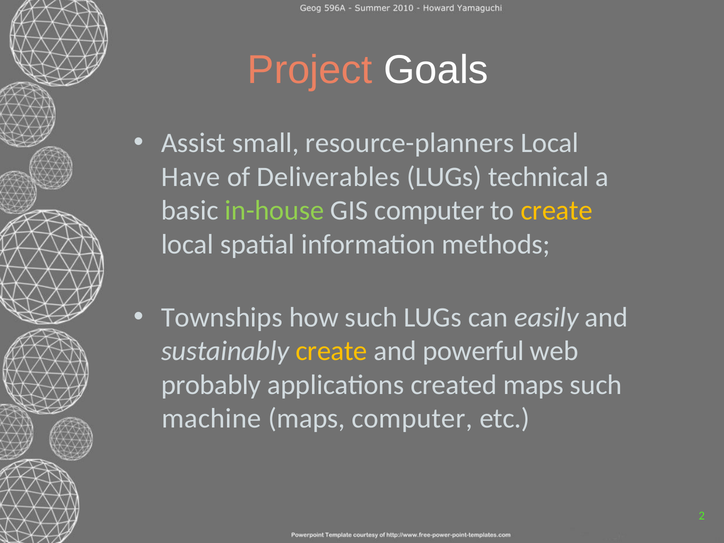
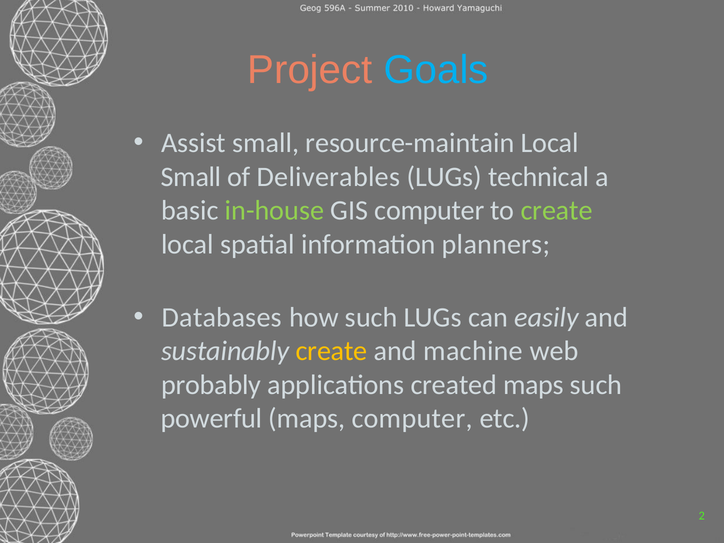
Goals colour: white -> light blue
resource-planners: resource-planners -> resource-maintain
Have at (191, 177): Have -> Small
create at (557, 211) colour: yellow -> light green
methods: methods -> planners
Townships: Townships -> Databases
powerful: powerful -> machine
machine: machine -> powerful
